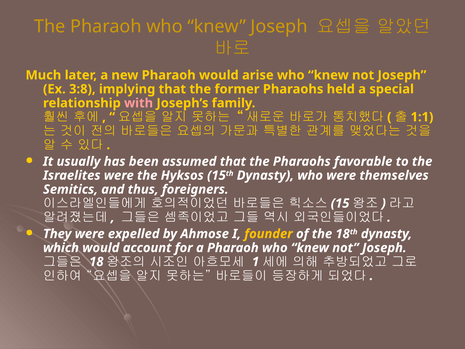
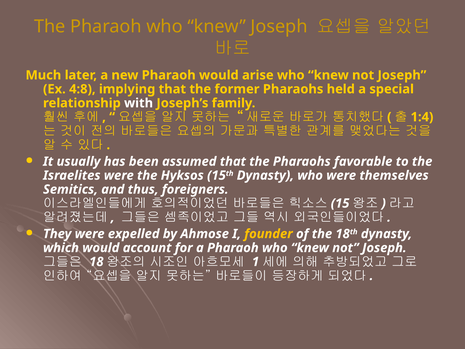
3:8: 3:8 -> 4:8
with colour: pink -> white
1:1: 1:1 -> 1:4
